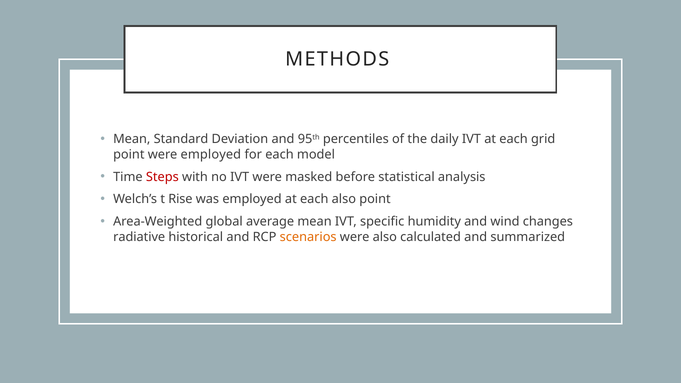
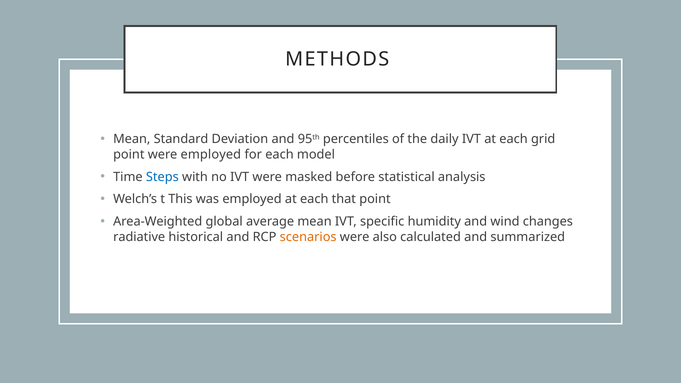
Steps colour: red -> blue
Rise: Rise -> This
each also: also -> that
